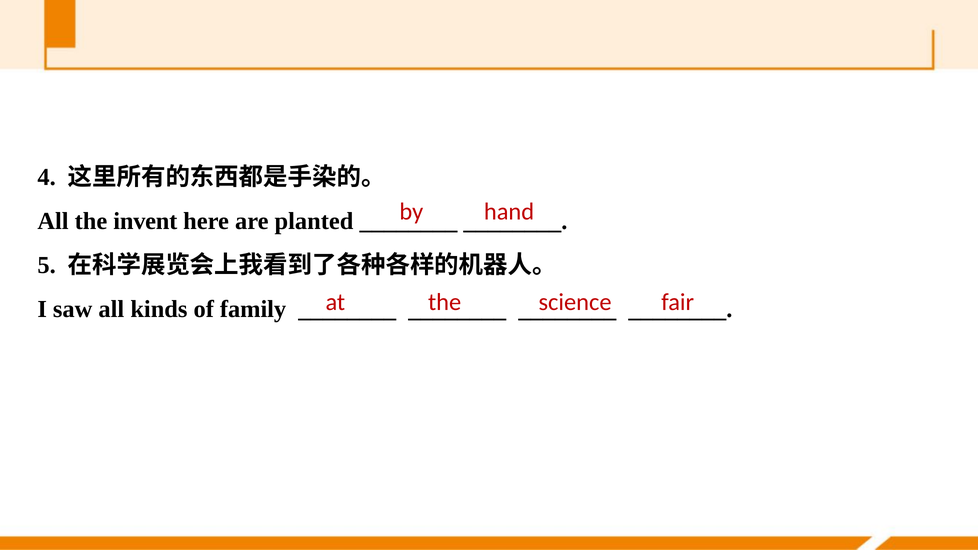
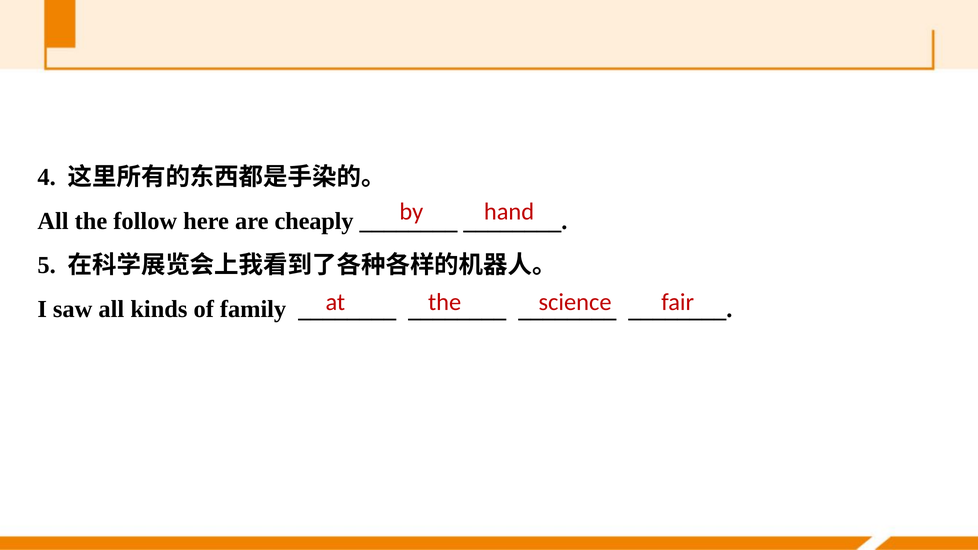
invent: invent -> follow
planted: planted -> cheaply
